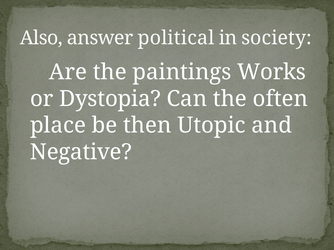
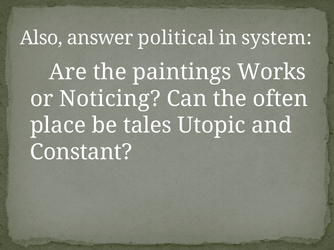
society: society -> system
Dystopia: Dystopia -> Noticing
then: then -> tales
Negative: Negative -> Constant
